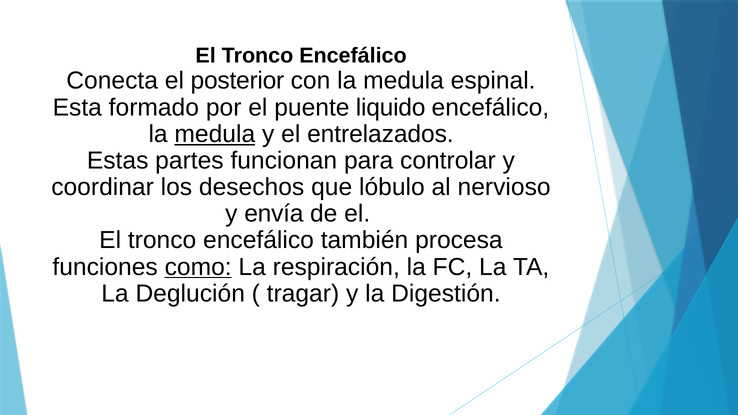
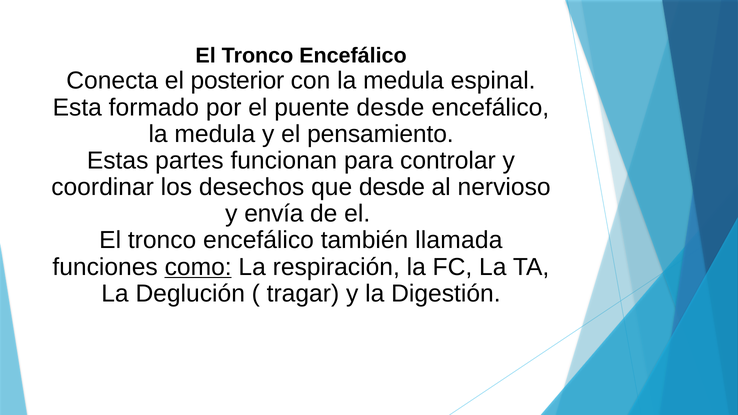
puente liquido: liquido -> desde
medula at (215, 134) underline: present -> none
entrelazados: entrelazados -> pensamiento
que lóbulo: lóbulo -> desde
procesa: procesa -> llamada
